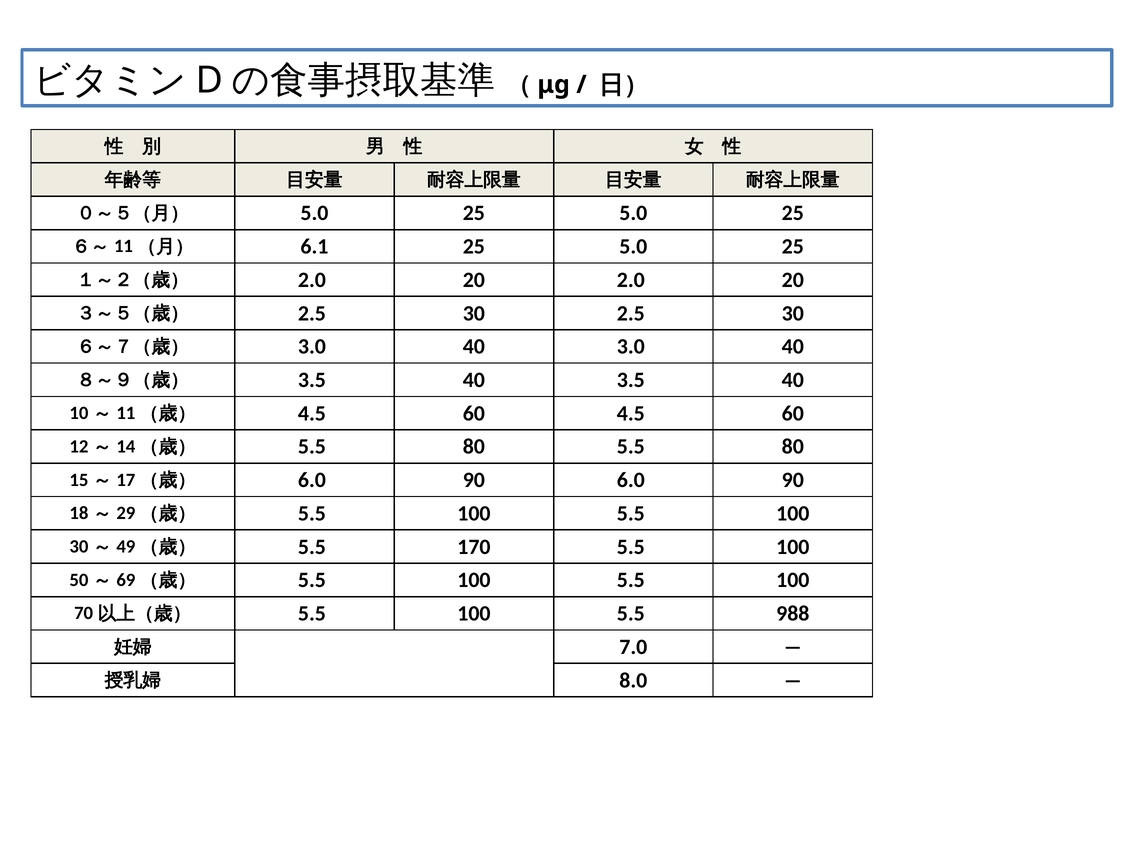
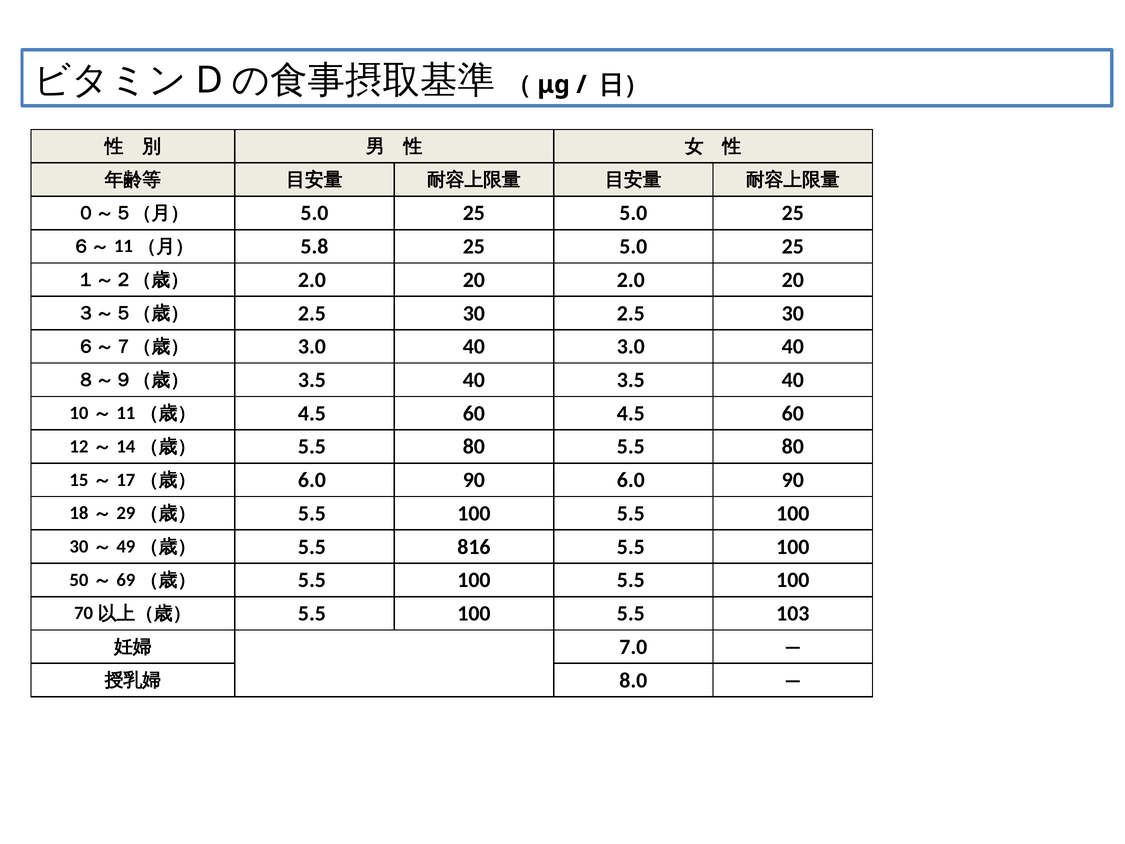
6.1: 6.1 -> 5.8
170: 170 -> 816
988: 988 -> 103
